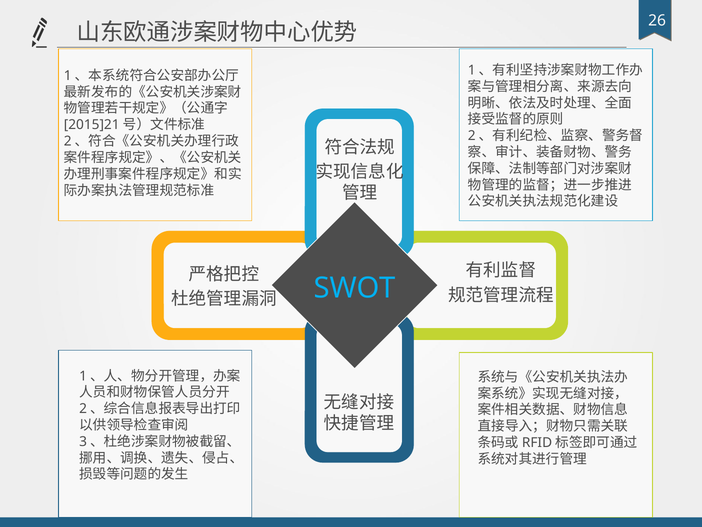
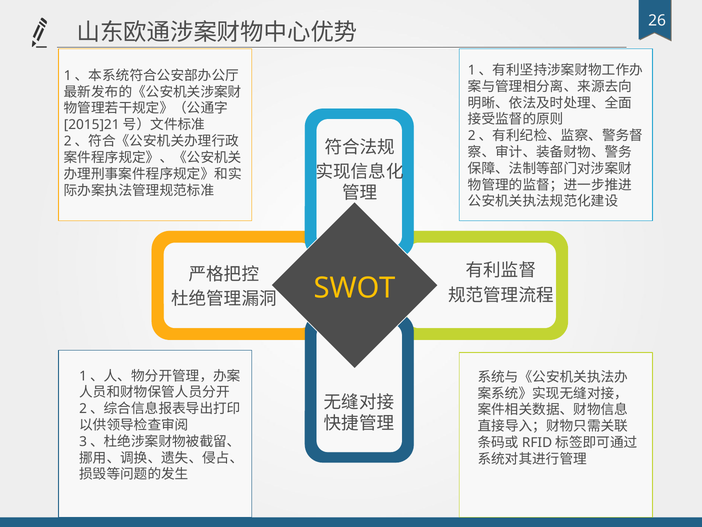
SWOT colour: light blue -> yellow
